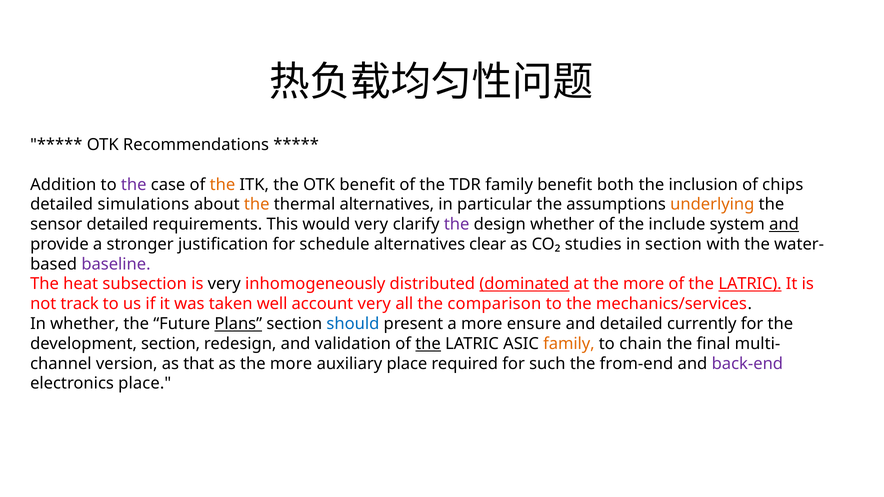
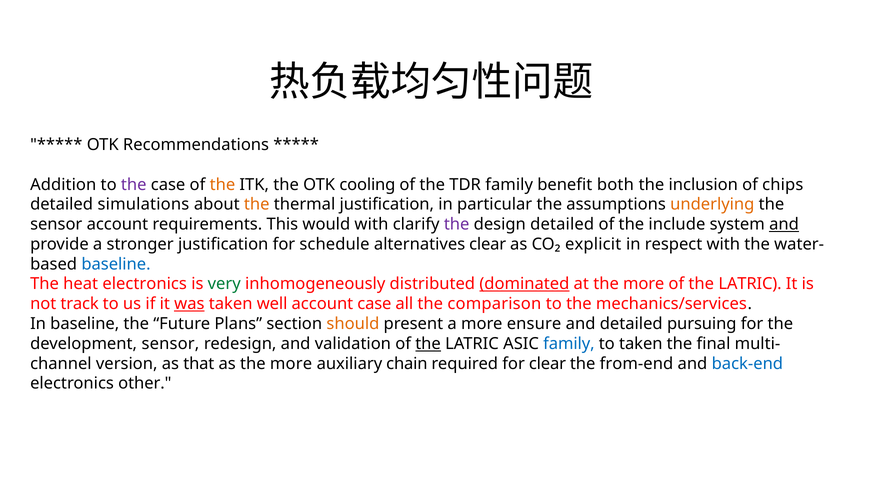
OTK benefit: benefit -> cooling
thermal alternatives: alternatives -> justification
sensor detailed: detailed -> account
would very: very -> with
design whether: whether -> detailed
studies: studies -> explicit
in section: section -> respect
baseline at (116, 264) colour: purple -> blue
heat subsection: subsection -> electronics
very at (224, 284) colour: black -> green
LATRIC at (750, 284) underline: present -> none
was underline: none -> present
account very: very -> case
In whether: whether -> baseline
Plans underline: present -> none
should colour: blue -> orange
currently: currently -> pursuing
development section: section -> sensor
family at (569, 344) colour: orange -> blue
to chain: chain -> taken
auxiliary place: place -> chain
for such: such -> clear
back-end colour: purple -> blue
electronics place: place -> other
